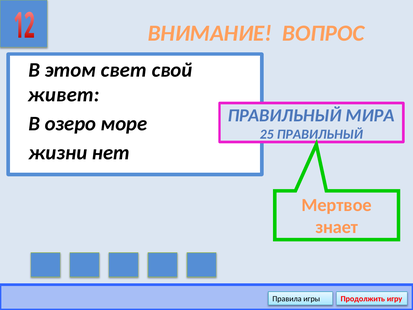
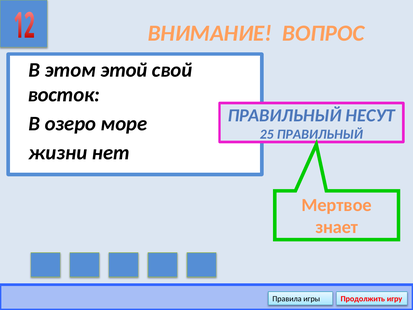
свет: свет -> этой
живет: живет -> восток
МИРА: МИРА -> НЕСУТ
